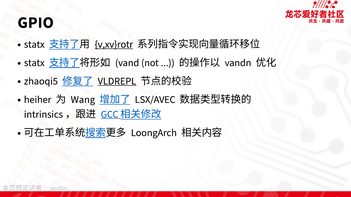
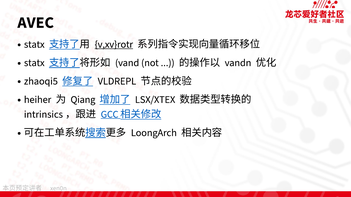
GPIO: GPIO -> AVEC
VLDREPL underline: present -> none
Wang: Wang -> Qiang
LSX/AVEC: LSX/AVEC -> LSX/XTEX
